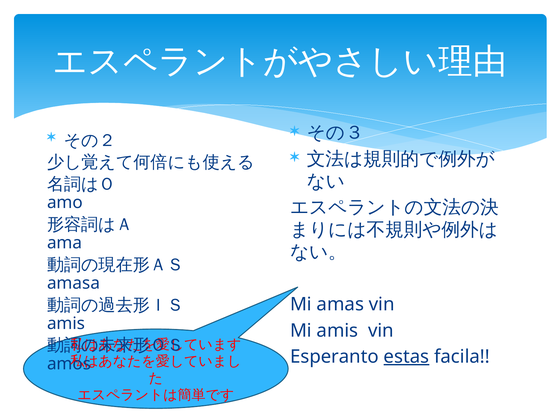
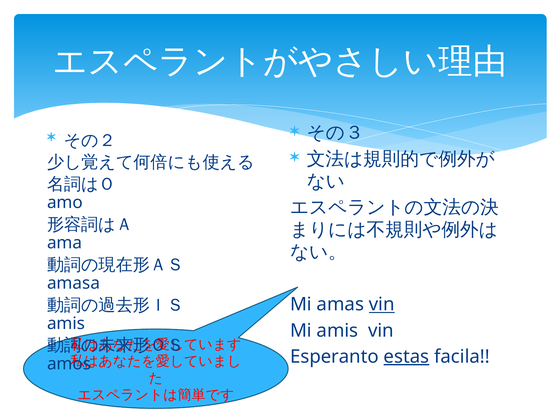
vin at (382, 304) underline: none -> present
